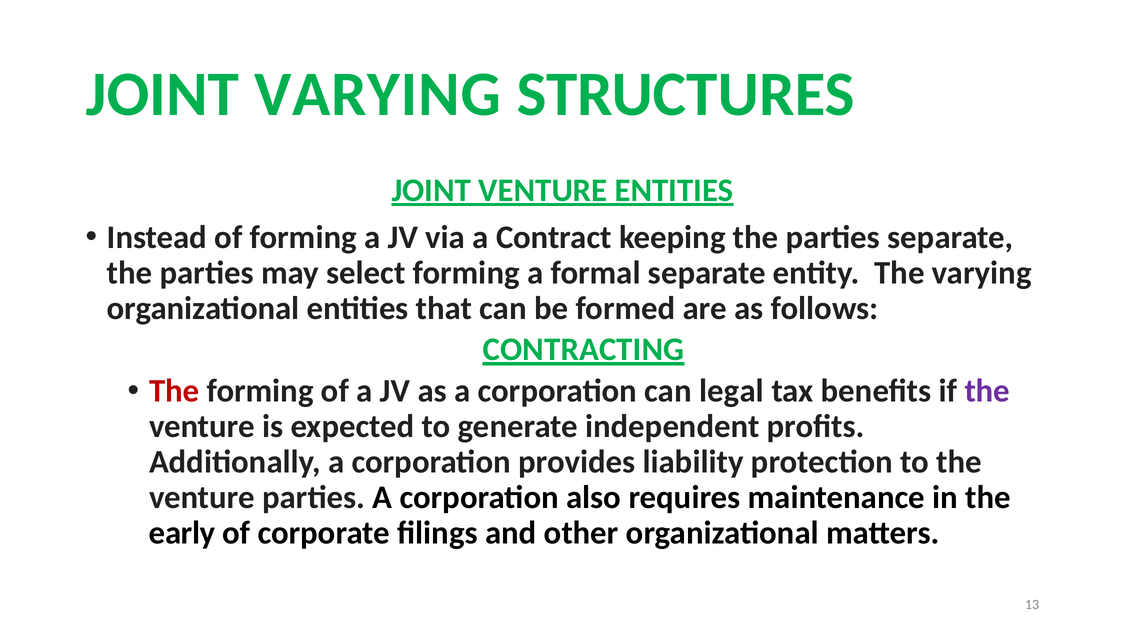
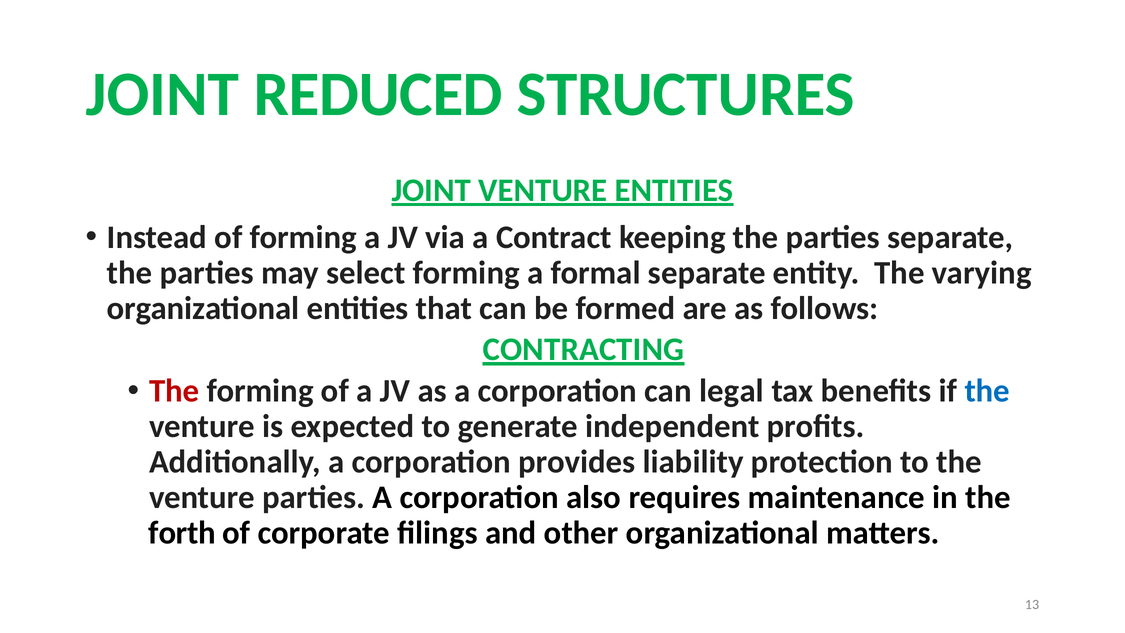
JOINT VARYING: VARYING -> REDUCED
the at (987, 391) colour: purple -> blue
early: early -> forth
